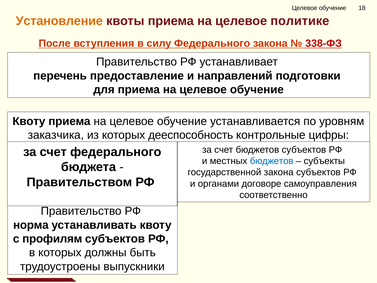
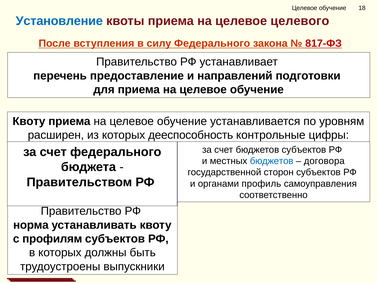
Установление colour: orange -> blue
политике: политике -> целевого
338-ФЗ: 338-ФЗ -> 817-ФЗ
заказчика: заказчика -> расширен
субъекты: субъекты -> договора
государственной закона: закона -> сторон
договоре: договоре -> профиль
